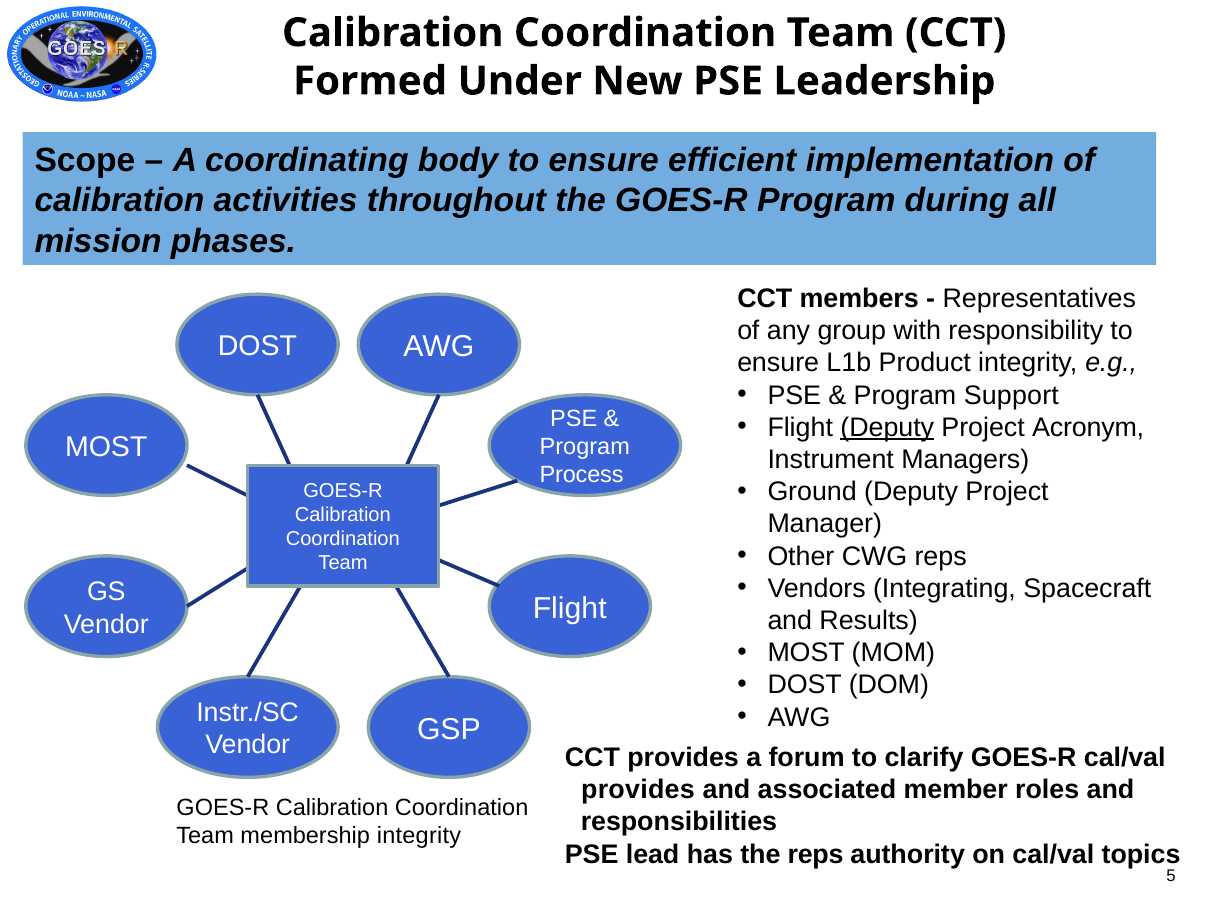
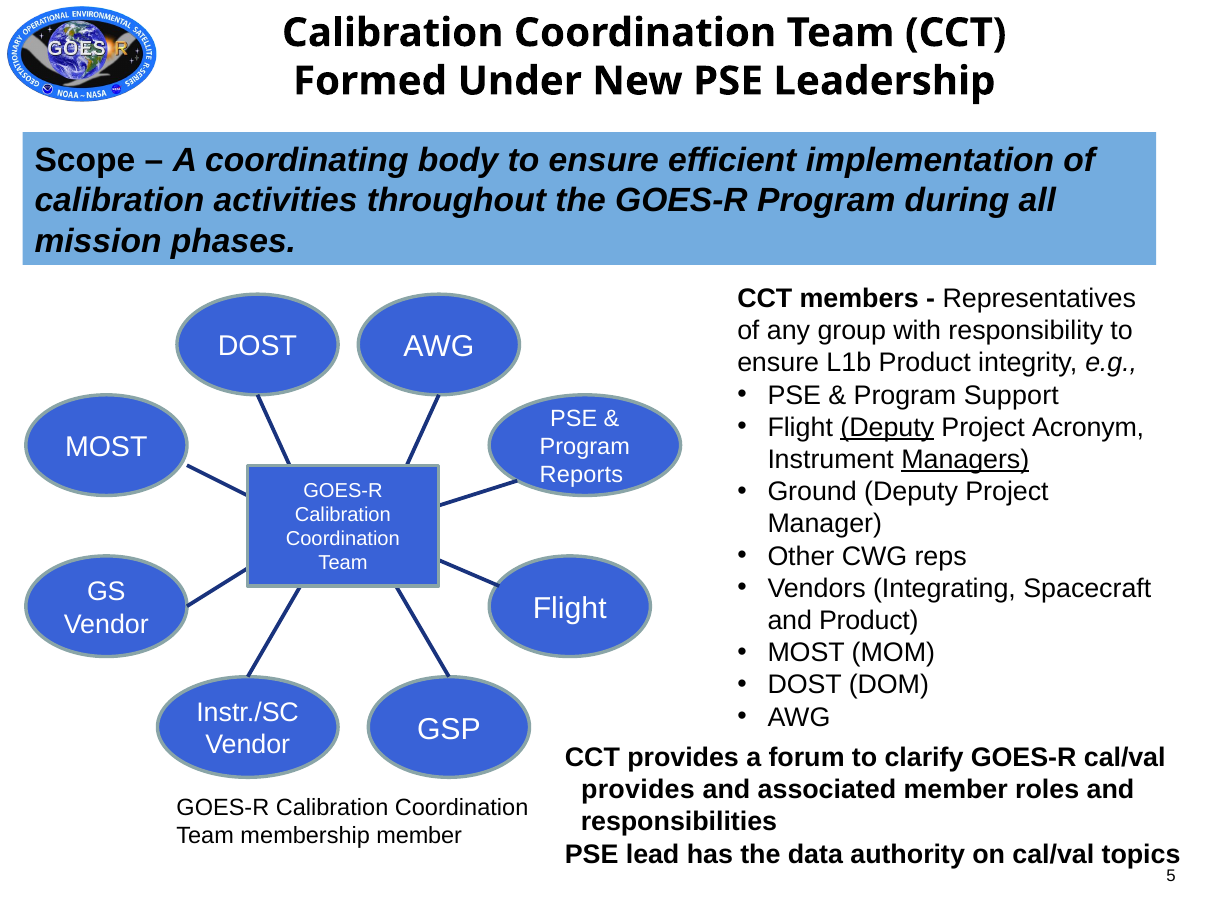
Managers underline: none -> present
Process: Process -> Reports
and Results: Results -> Product
membership integrity: integrity -> member
the reps: reps -> data
